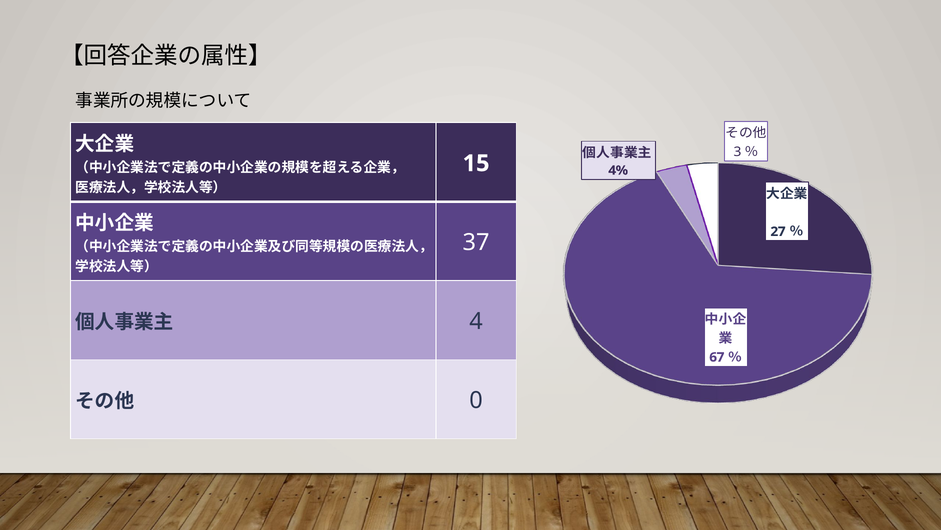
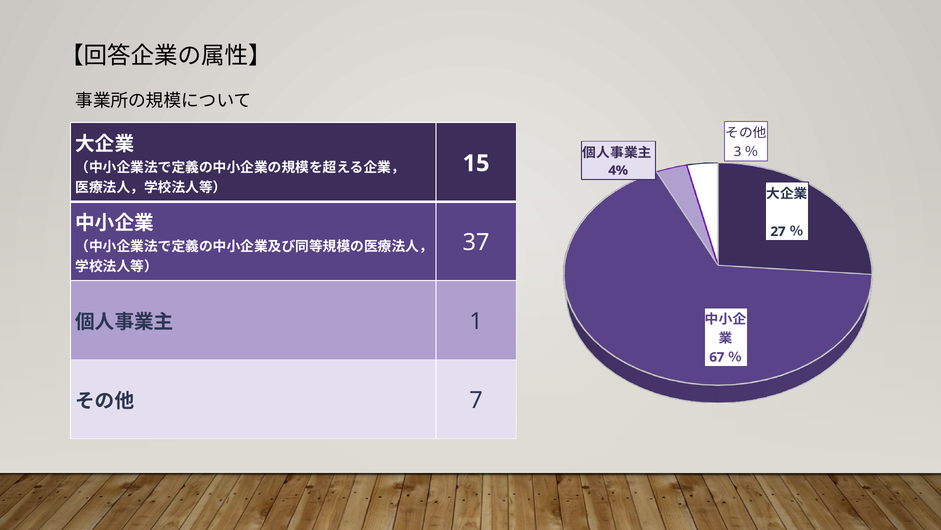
4: 4 -> 1
0: 0 -> 7
